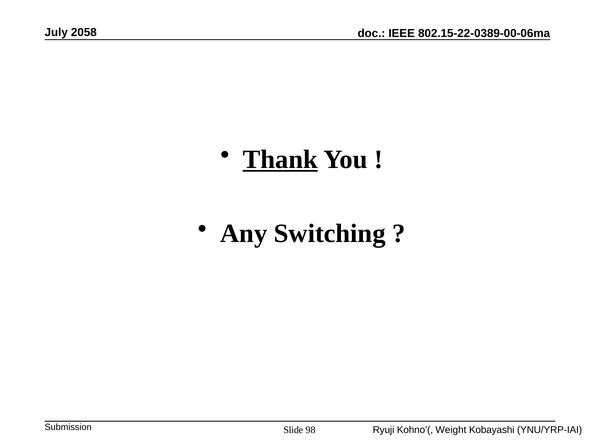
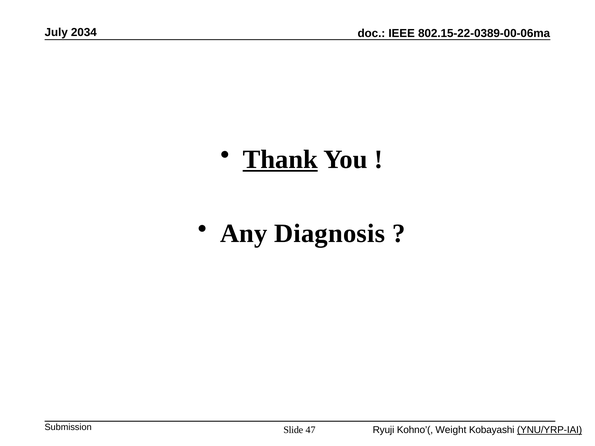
2058: 2058 -> 2034
Switching: Switching -> Diagnosis
98: 98 -> 47
YNU/YRP-IAI underline: none -> present
